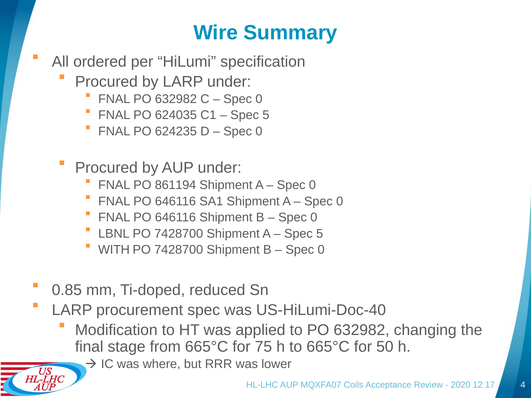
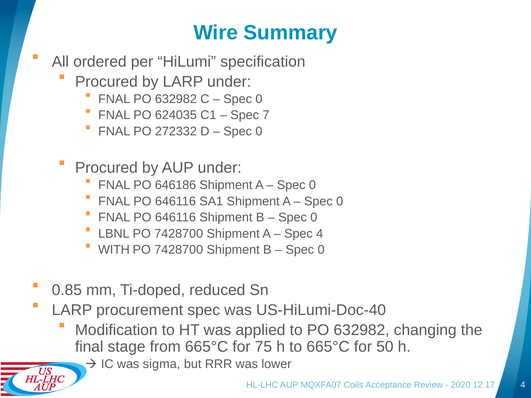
5 at (266, 115): 5 -> 7
624235: 624235 -> 272332
861194: 861194 -> 646186
5 at (320, 234): 5 -> 4
where: where -> sigma
